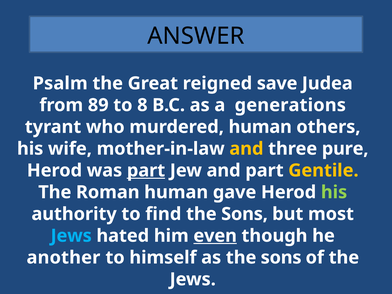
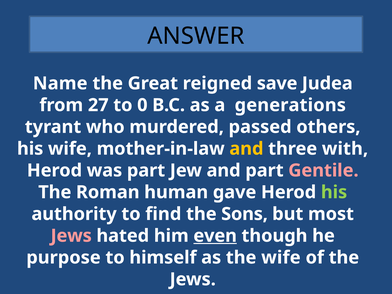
Psalm: Psalm -> Name
89: 89 -> 27
8: 8 -> 0
murdered human: human -> passed
pure: pure -> with
part at (146, 170) underline: present -> none
Gentile colour: yellow -> pink
Jews at (71, 236) colour: light blue -> pink
another: another -> purpose
as the sons: sons -> wife
